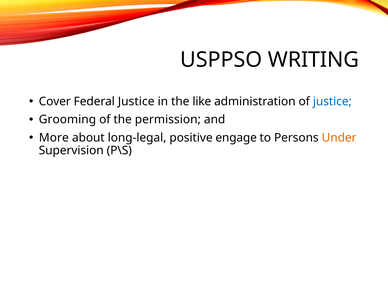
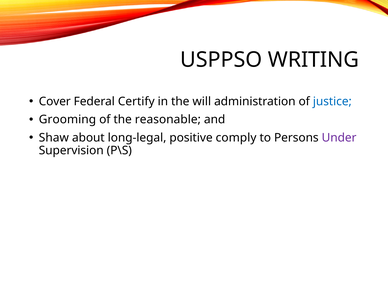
Federal Justice: Justice -> Certify
like: like -> will
permission: permission -> reasonable
More: More -> Shaw
engage: engage -> comply
Under colour: orange -> purple
